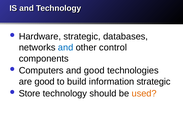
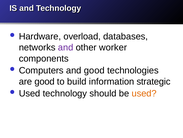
Hardware strategic: strategic -> overload
and at (66, 47) colour: blue -> purple
control: control -> worker
Store at (30, 93): Store -> Used
